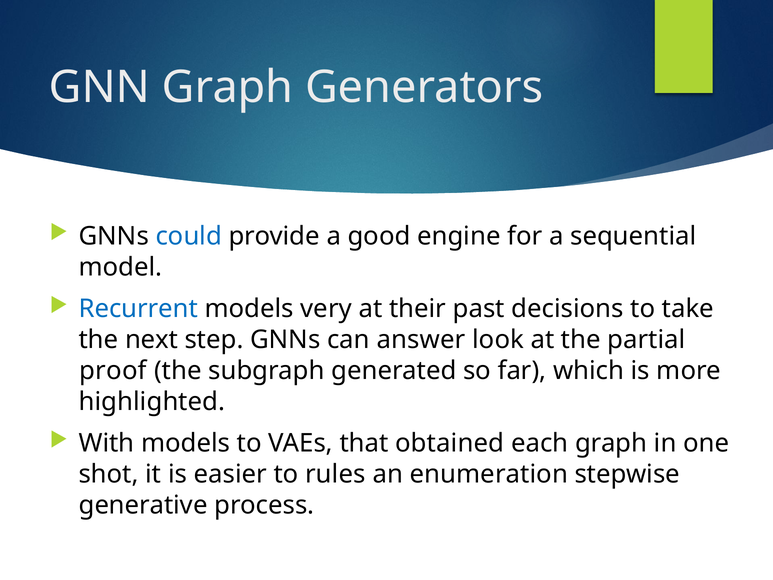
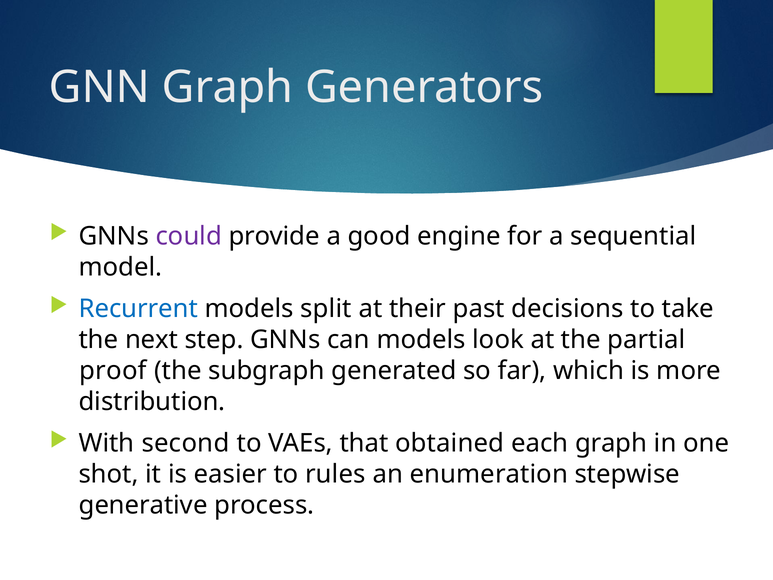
could colour: blue -> purple
very: very -> split
can answer: answer -> models
highlighted: highlighted -> distribution
With models: models -> second
